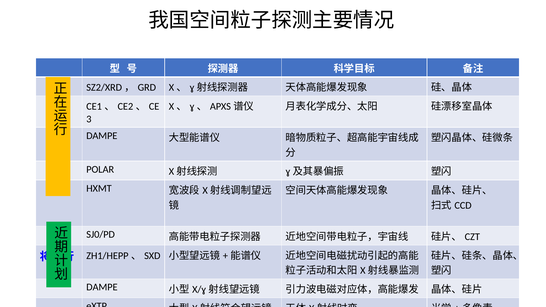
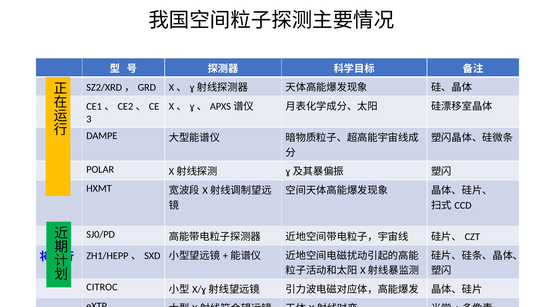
DAMPE at (102, 287): DAMPE -> CITROC
